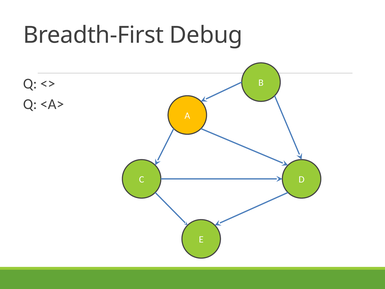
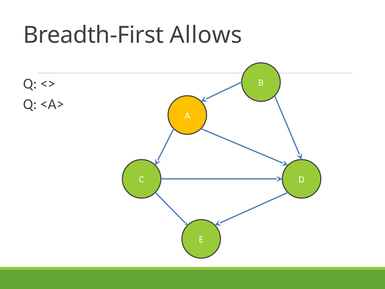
Debug: Debug -> Allows
